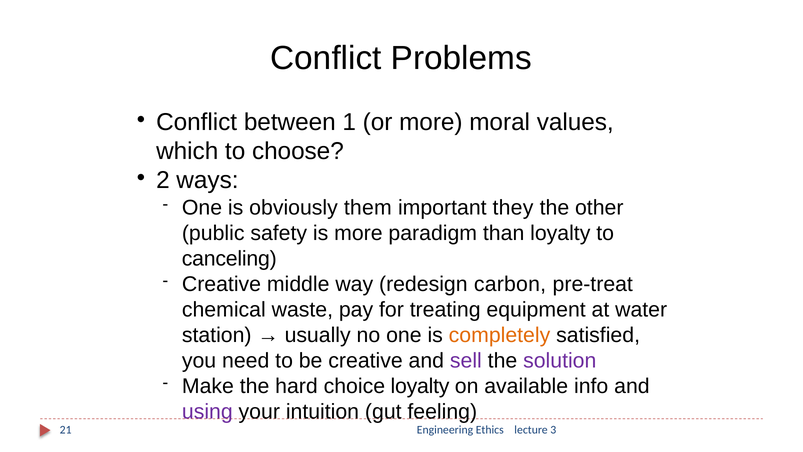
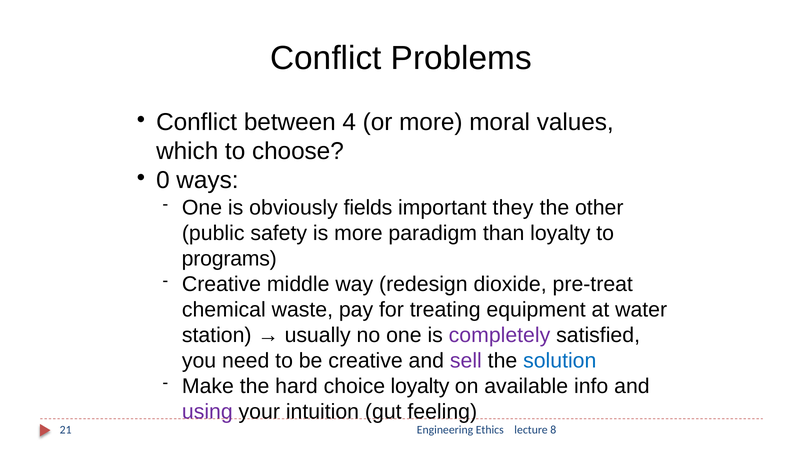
1: 1 -> 4
2: 2 -> 0
them: them -> fields
canceling: canceling -> programs
carbon: carbon -> dioxide
completely colour: orange -> purple
solution colour: purple -> blue
3: 3 -> 8
